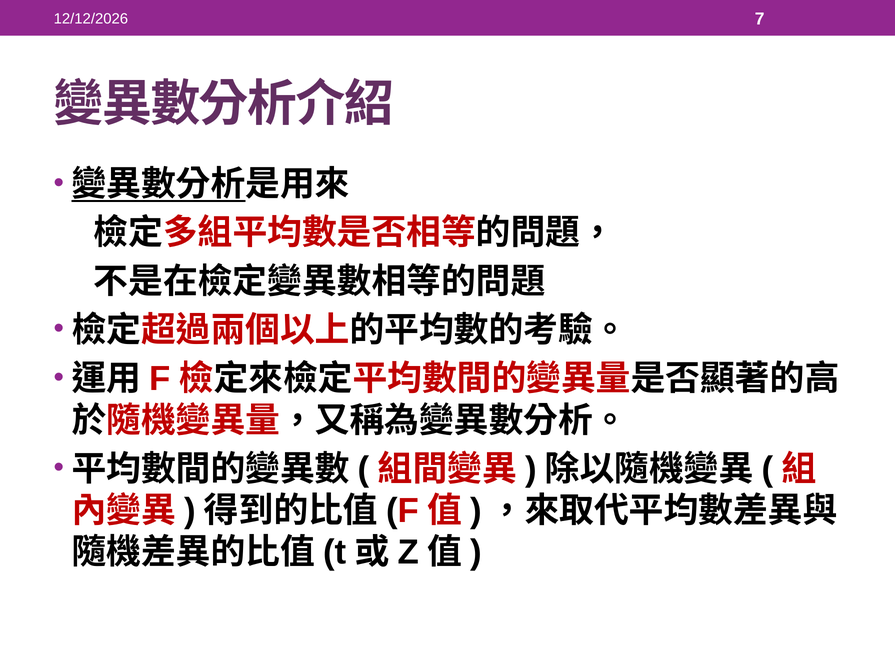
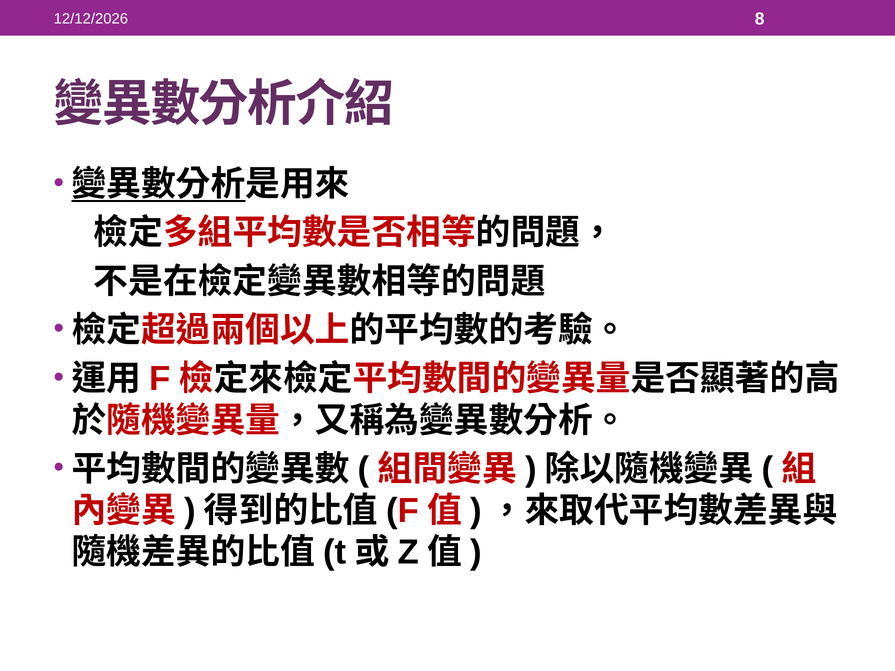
7: 7 -> 8
